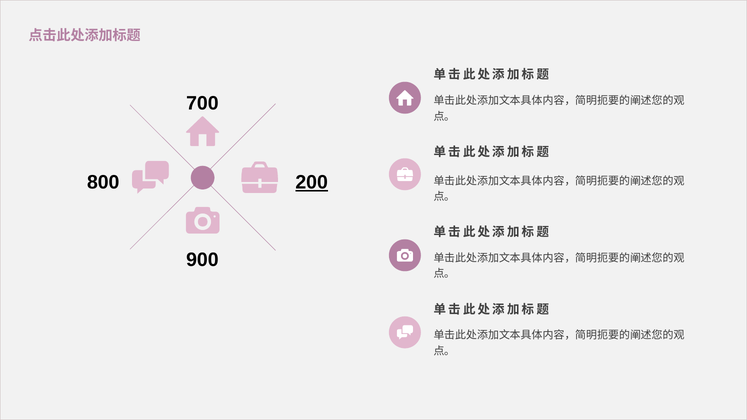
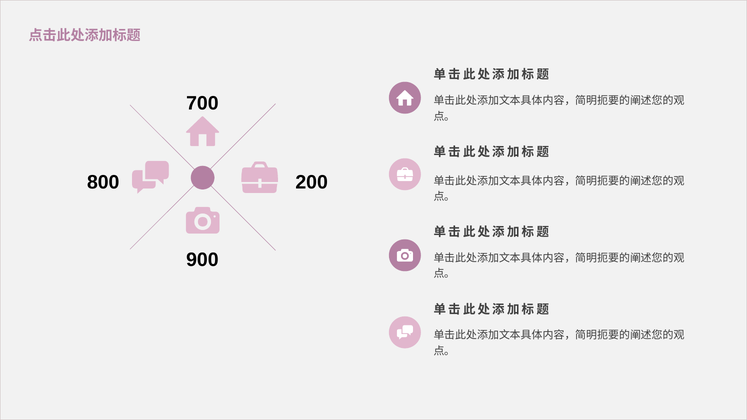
200 underline: present -> none
